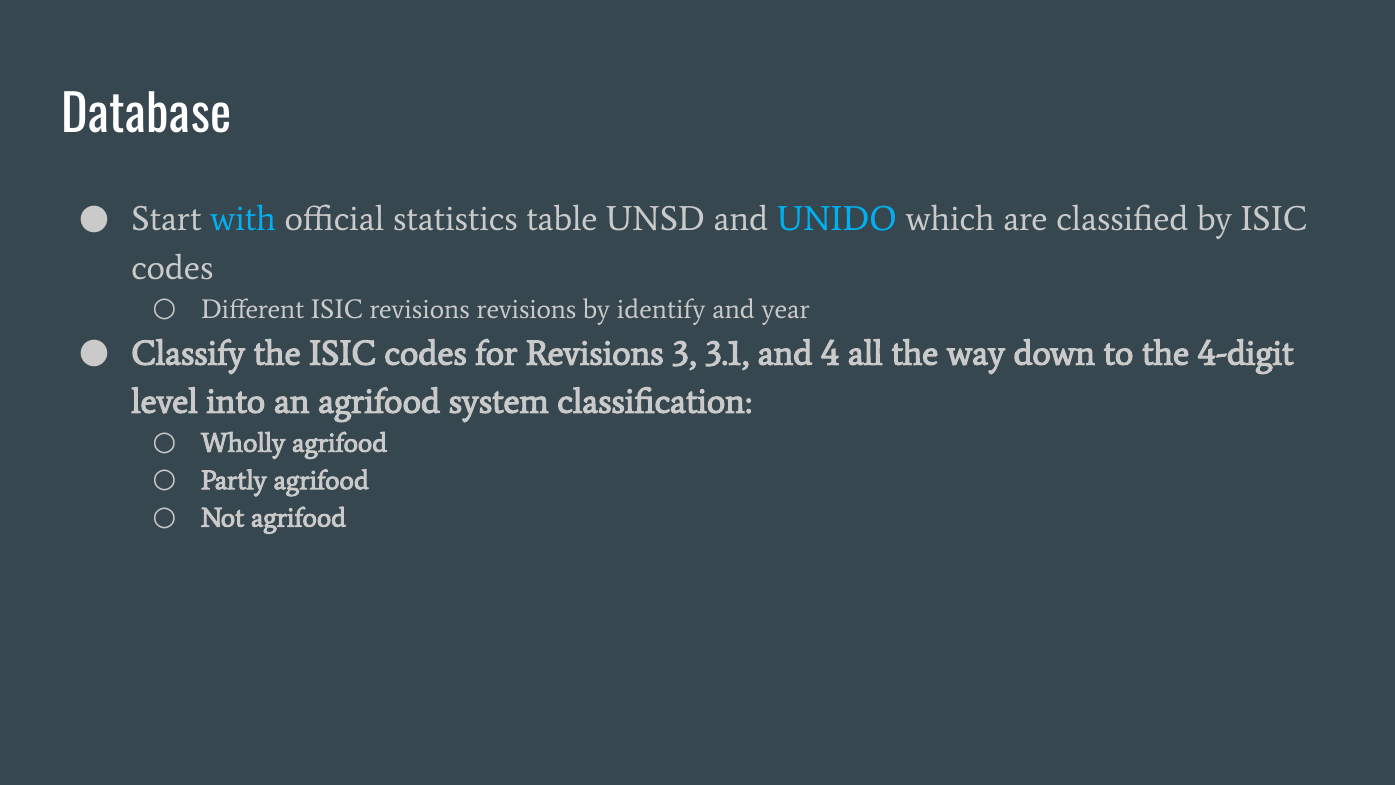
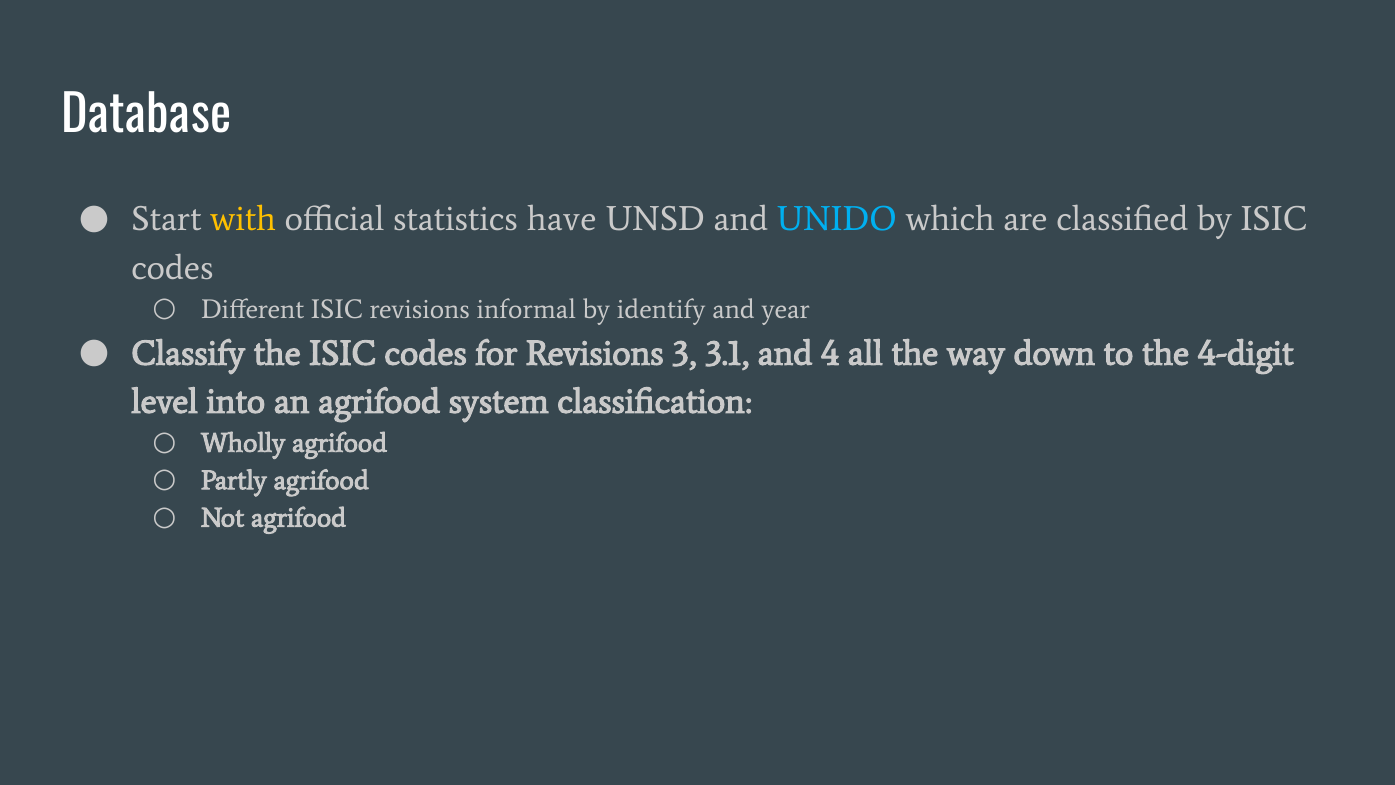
with colour: light blue -> yellow
table: table -> have
revisions revisions: revisions -> informal
